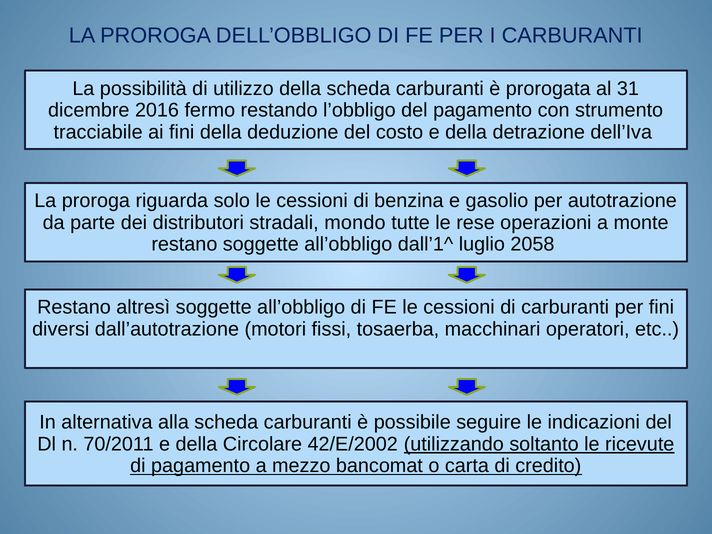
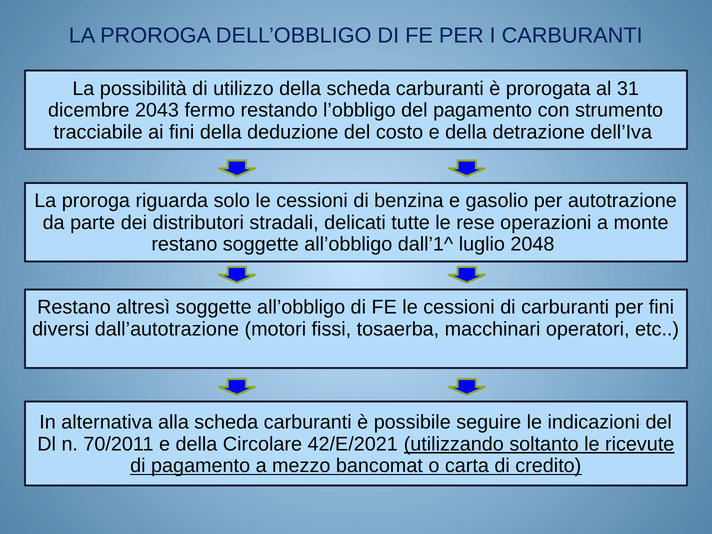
2016: 2016 -> 2043
mondo: mondo -> delicati
2058: 2058 -> 2048
42/E/2002: 42/E/2002 -> 42/E/2021
